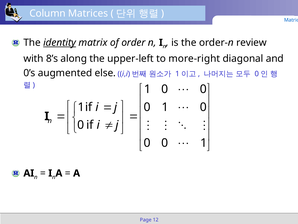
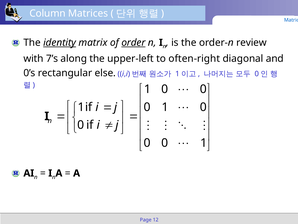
order underline: none -> present
8’s: 8’s -> 7’s
more-right: more-right -> often-right
augmented: augmented -> rectangular
